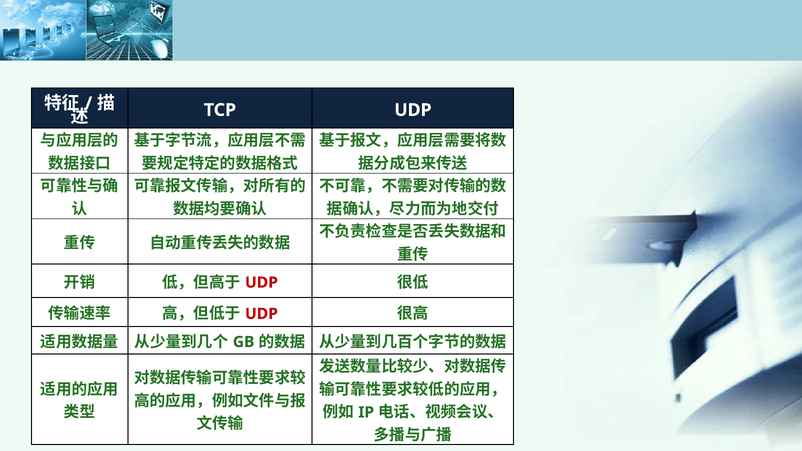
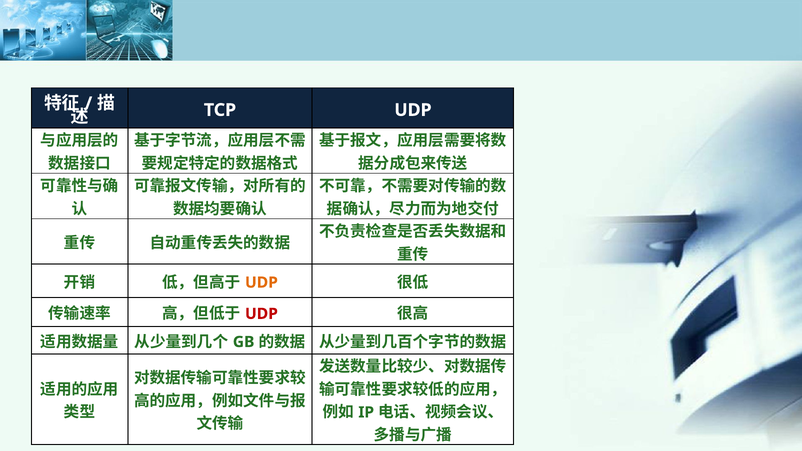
UDP at (261, 283) colour: red -> orange
